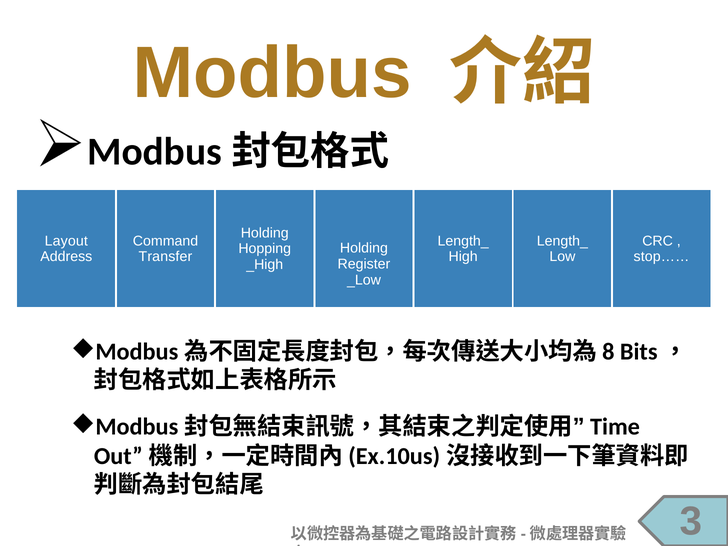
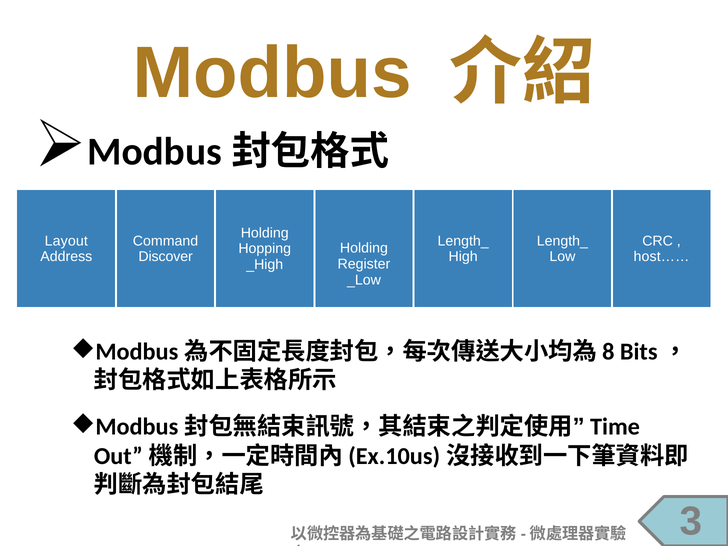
Transfer: Transfer -> Discover
stop……: stop…… -> host……
